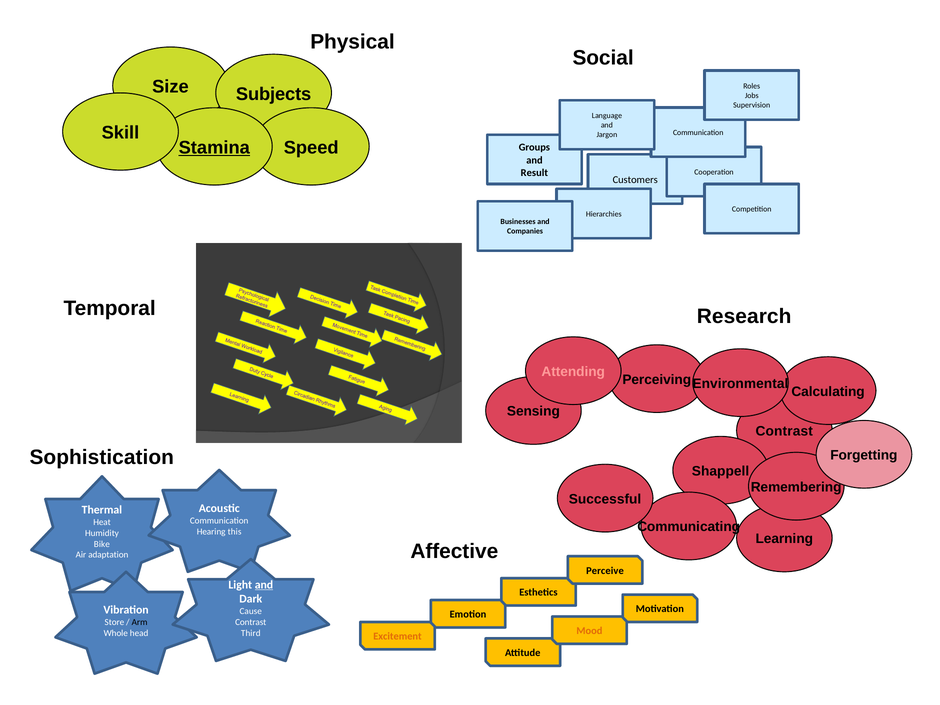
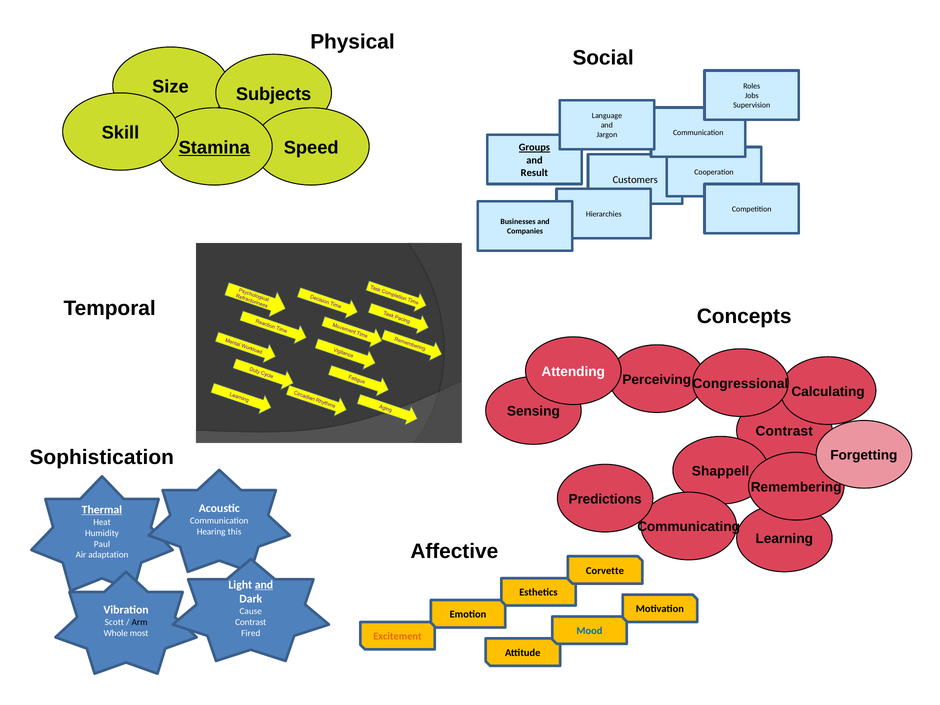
Groups underline: none -> present
Research: Research -> Concepts
Attending colour: pink -> white
Environmental: Environmental -> Congressional
Successful: Successful -> Predictions
Thermal underline: none -> present
Bike: Bike -> Paul
Perceive: Perceive -> Corvette
Store: Store -> Scott
Mood colour: orange -> blue
Third: Third -> Fired
head: head -> most
